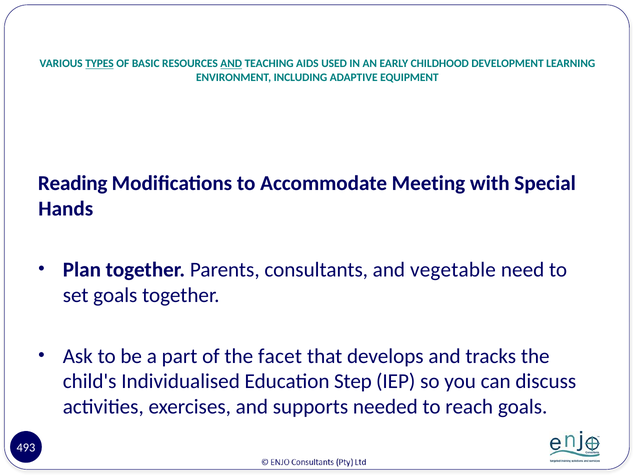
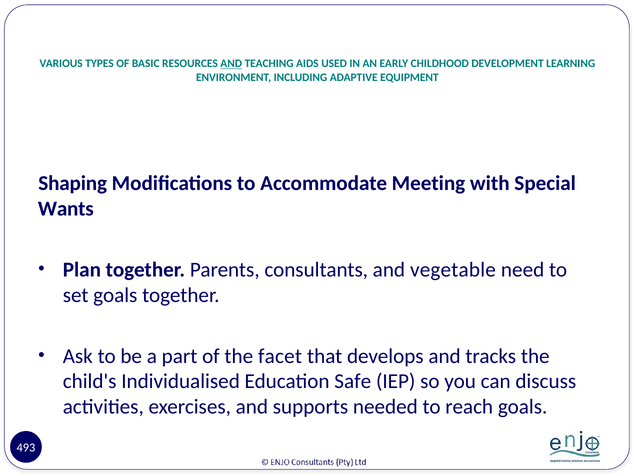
TYPES underline: present -> none
Reading: Reading -> Shaping
Hands: Hands -> Wants
Step: Step -> Safe
